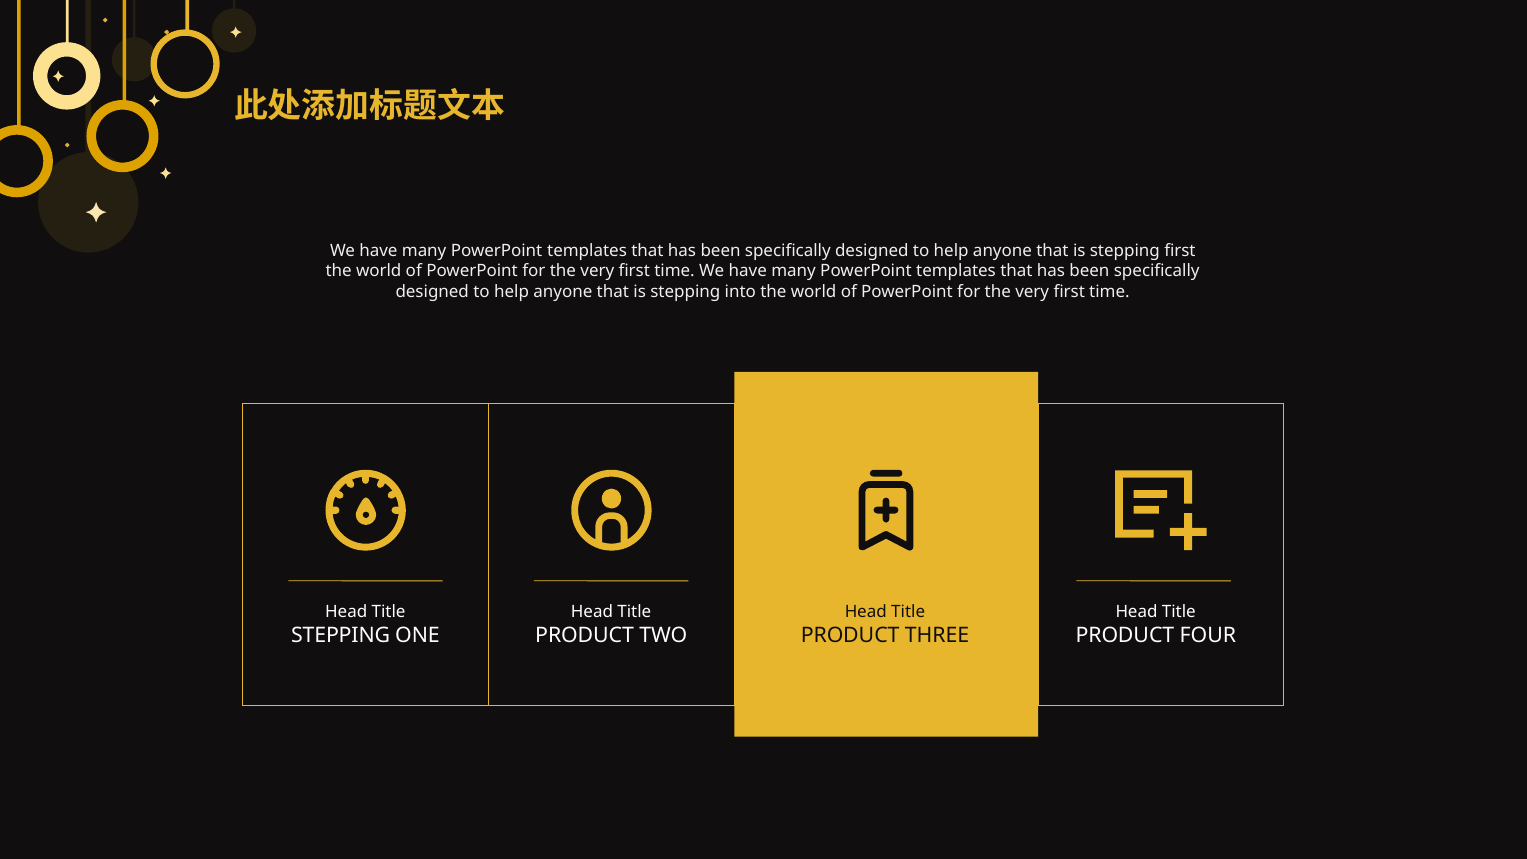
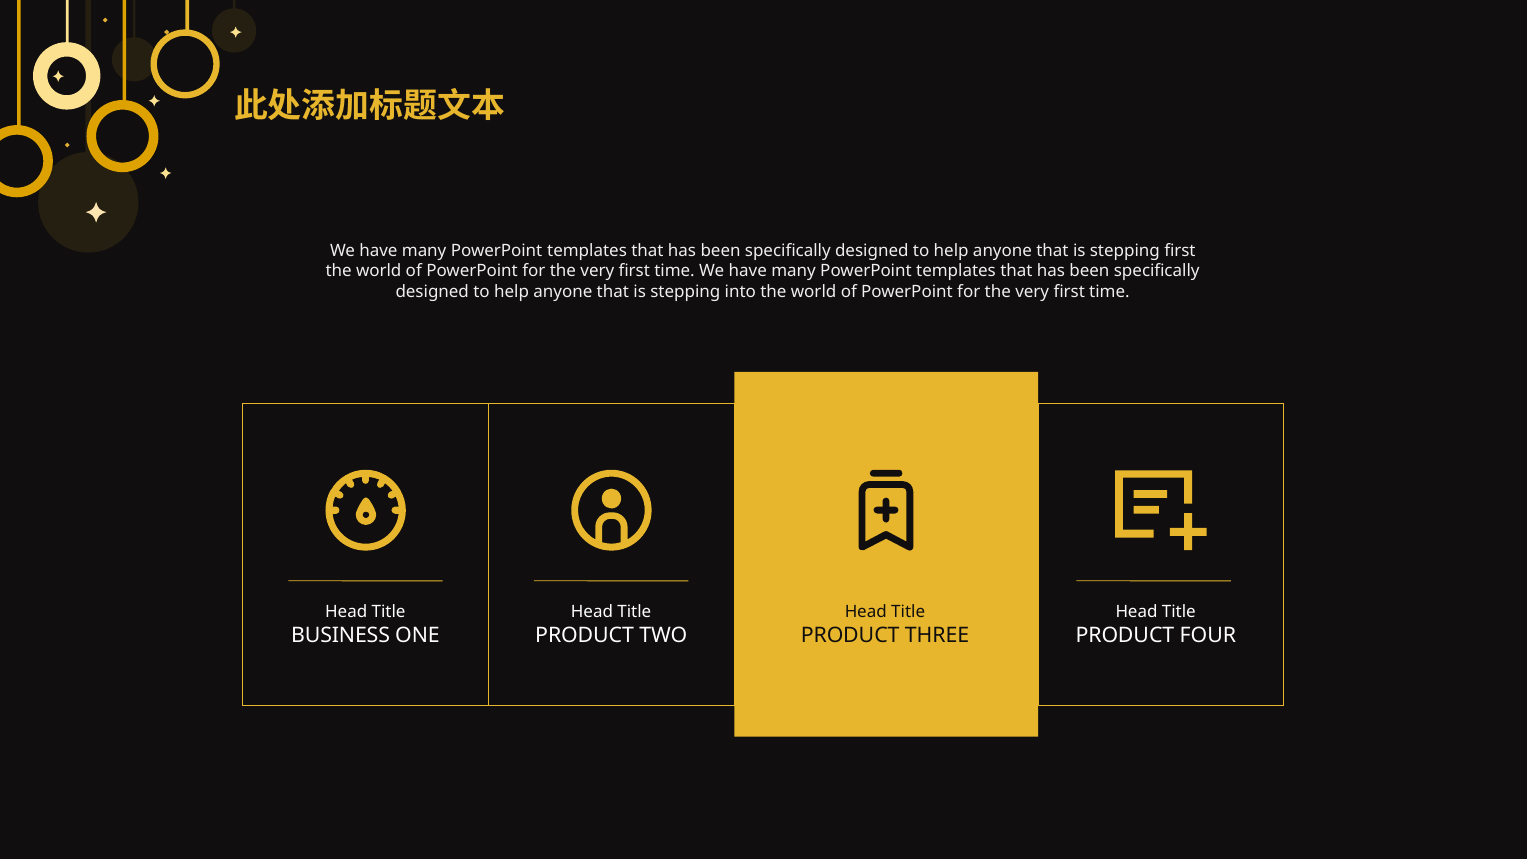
STEPPING at (341, 635): STEPPING -> BUSINESS
